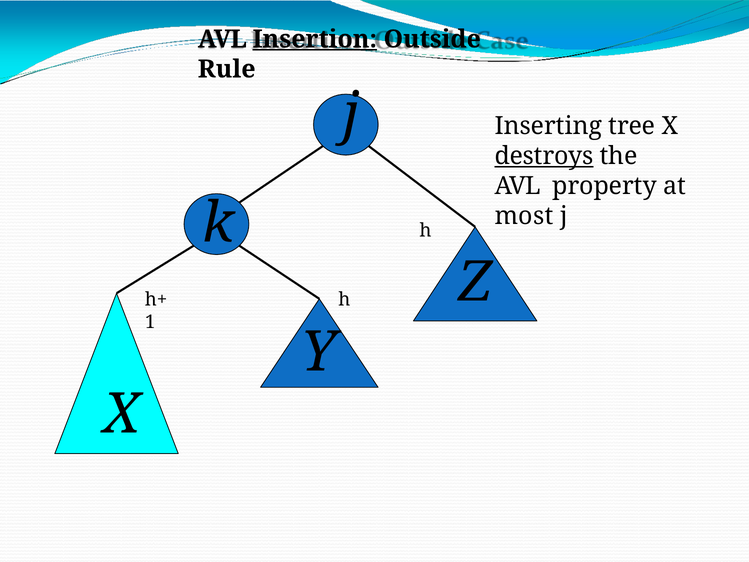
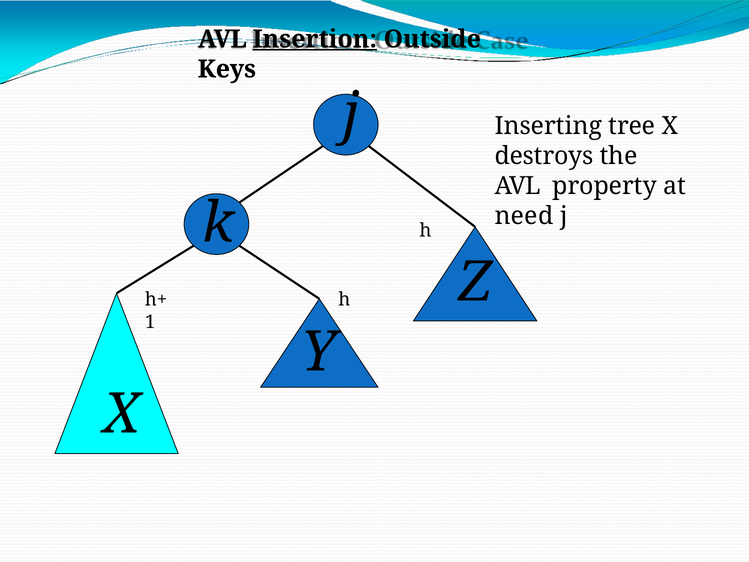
Rule: Rule -> Keys
destroys underline: present -> none
most: most -> need
